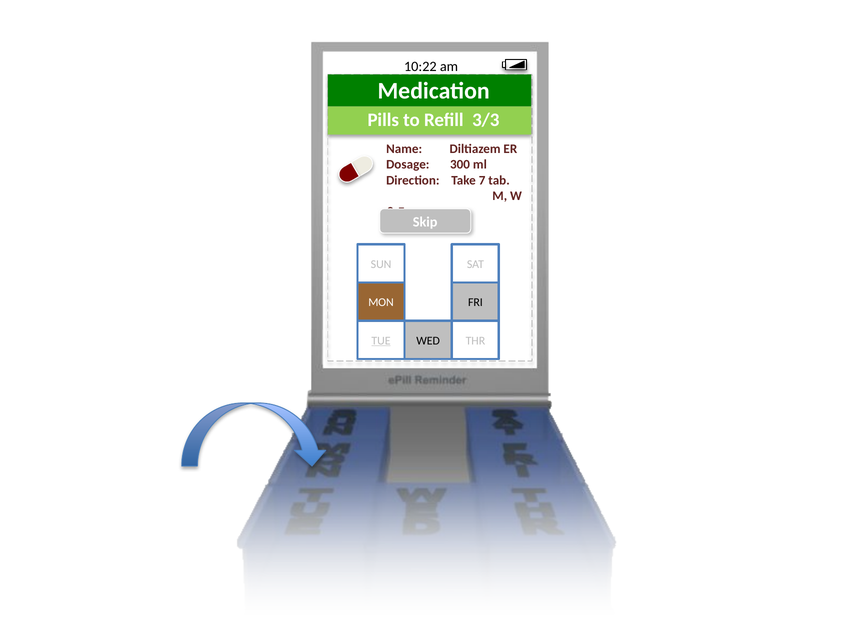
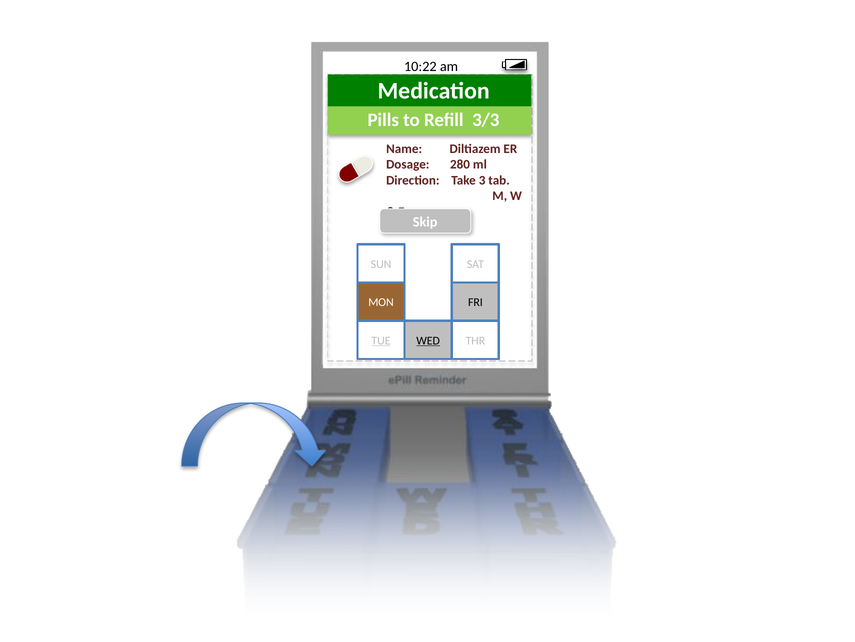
300: 300 -> 280
7: 7 -> 3
WED underline: none -> present
